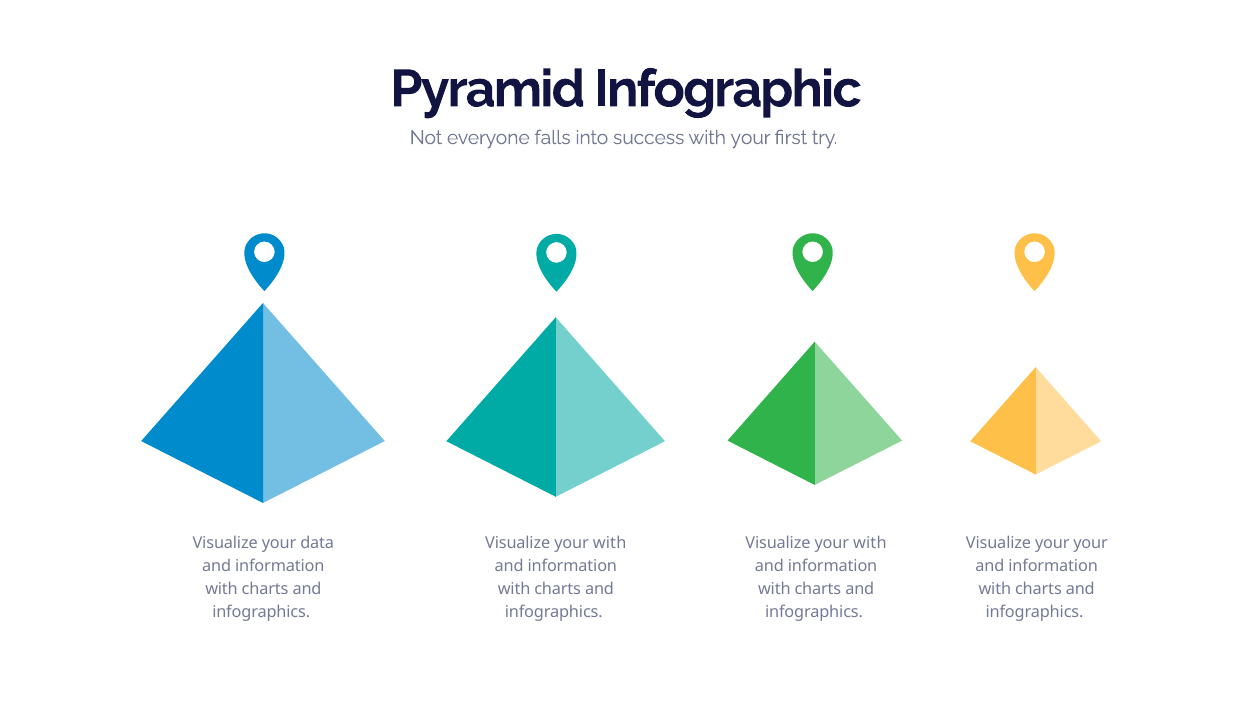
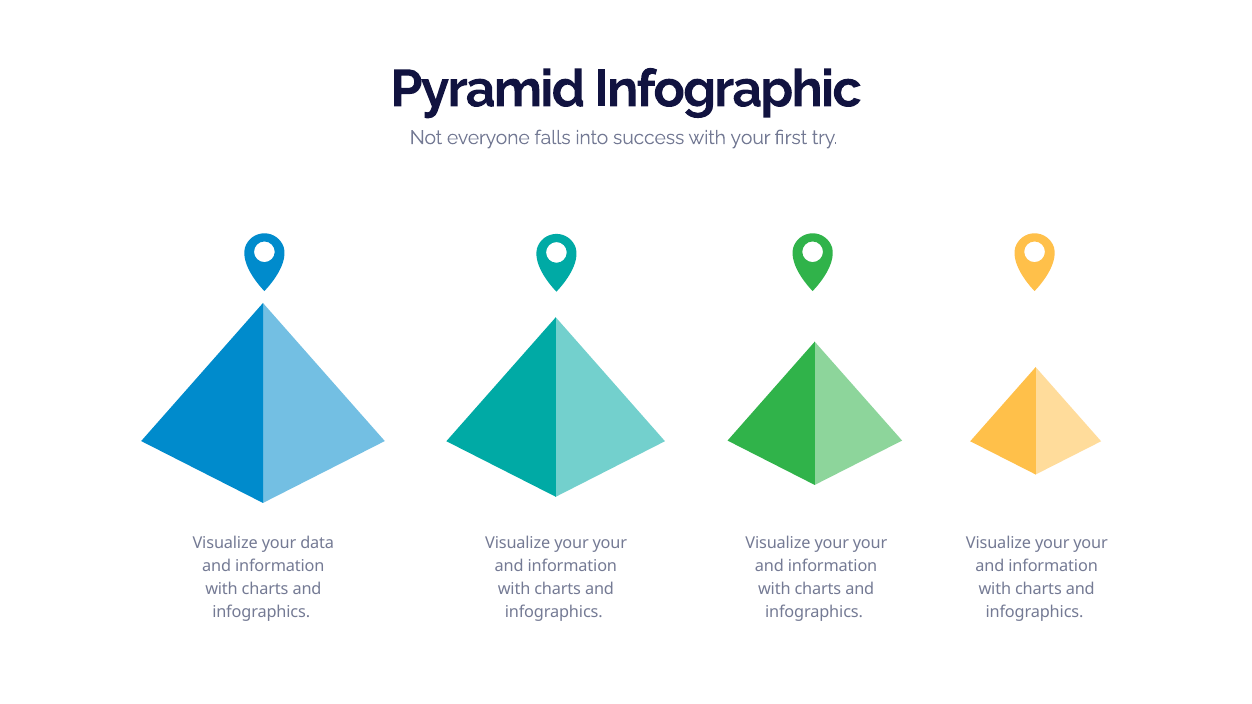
with at (610, 544): with -> your
with at (870, 544): with -> your
